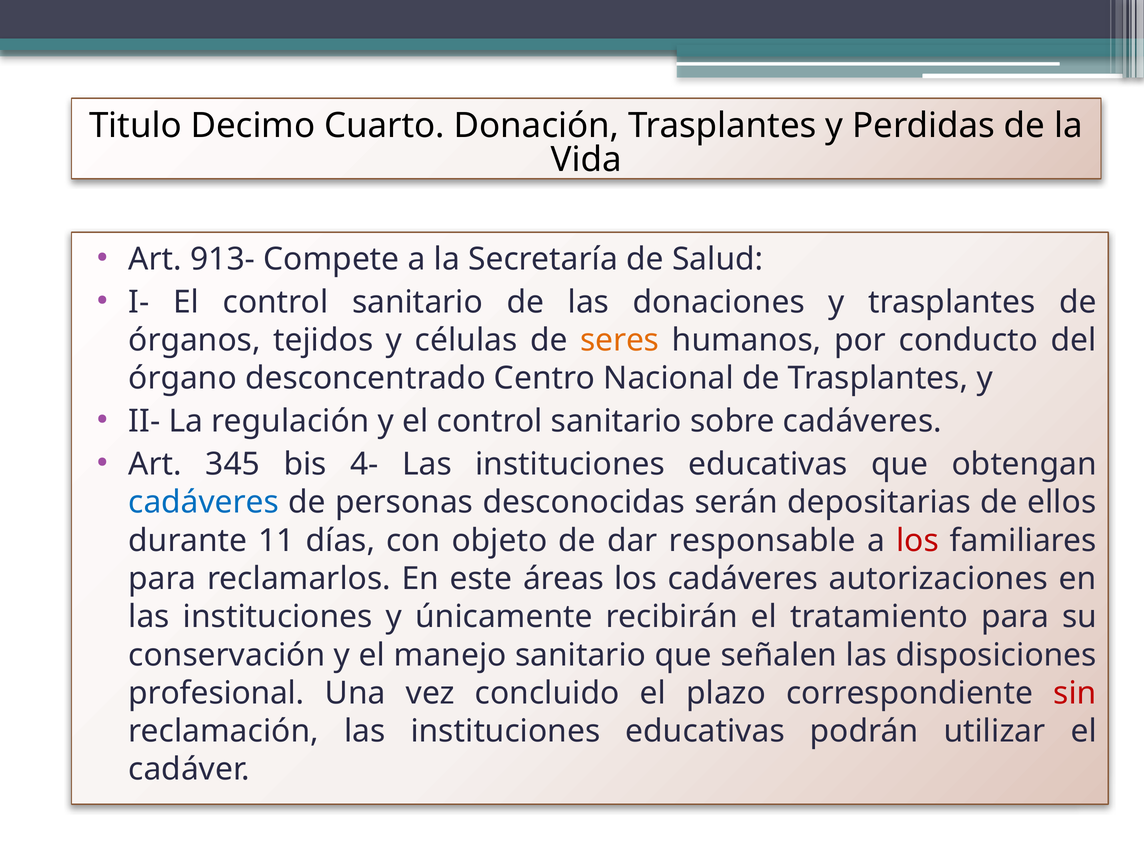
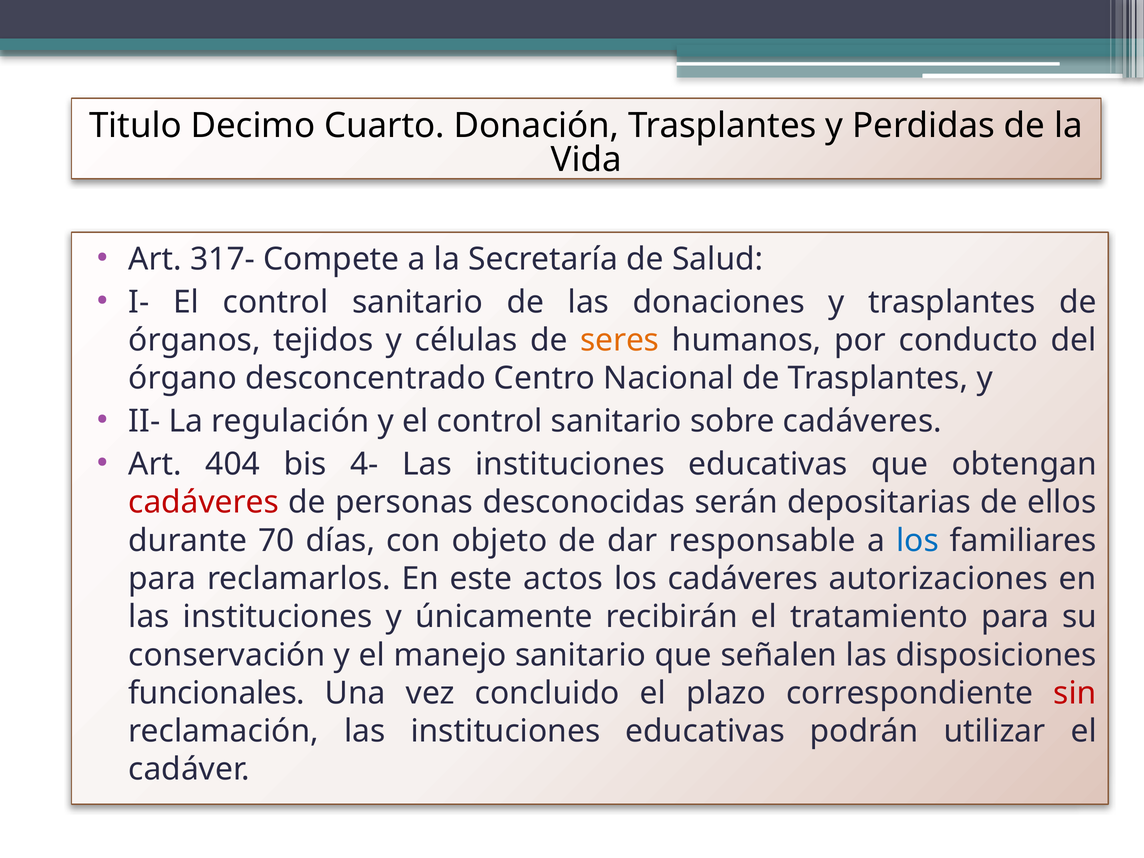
913-: 913- -> 317-
345: 345 -> 404
cadáveres at (204, 502) colour: blue -> red
11: 11 -> 70
los at (917, 541) colour: red -> blue
áreas: áreas -> actos
profesional: profesional -> funcionales
